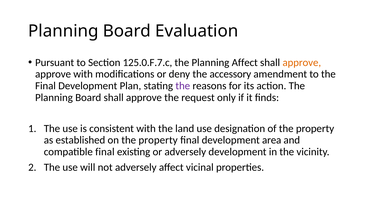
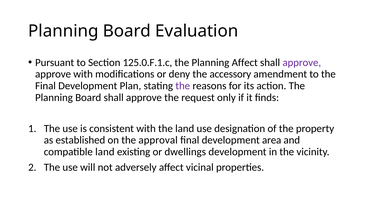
125.0.F.7.c: 125.0.F.7.c -> 125.0.F.1.c
approve at (302, 63) colour: orange -> purple
on the property: property -> approval
compatible final: final -> land
or adversely: adversely -> dwellings
